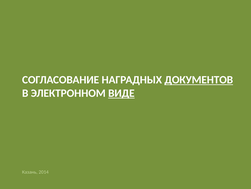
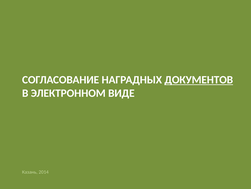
ВИДЕ underline: present -> none
